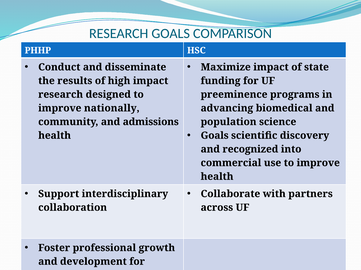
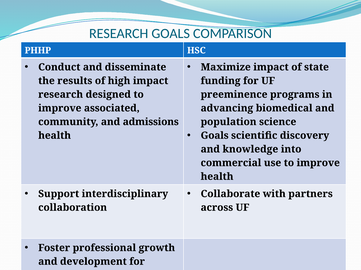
nationally: nationally -> associated
recognized: recognized -> knowledge
